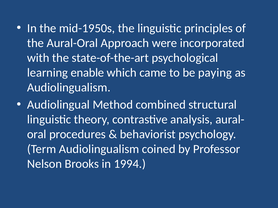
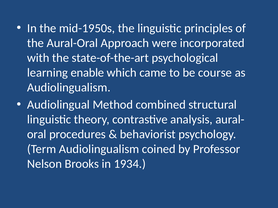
paying: paying -> course
1994: 1994 -> 1934
